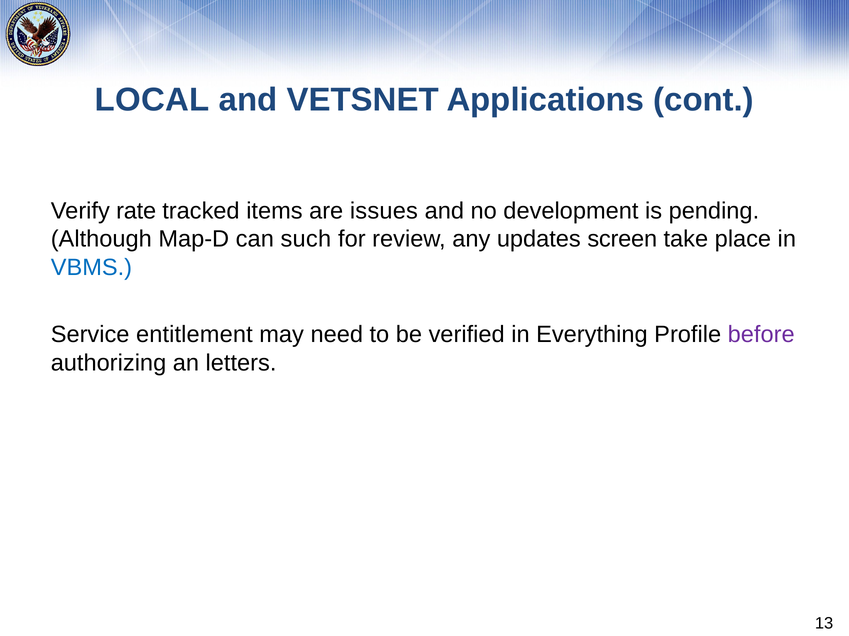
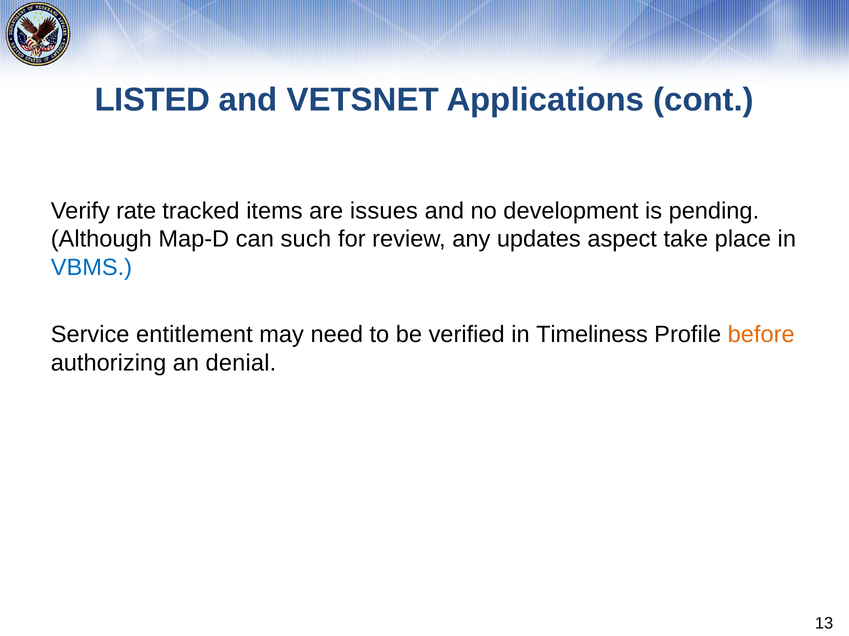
LOCAL: LOCAL -> LISTED
screen: screen -> aspect
Everything: Everything -> Timeliness
before colour: purple -> orange
letters: letters -> denial
